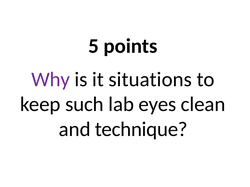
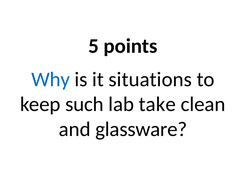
Why colour: purple -> blue
eyes: eyes -> take
technique: technique -> glassware
